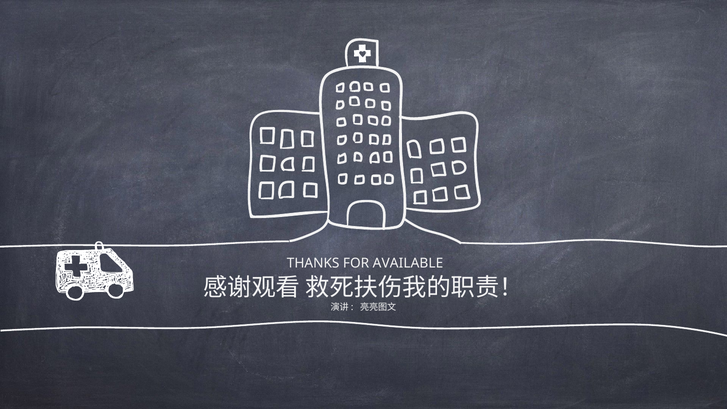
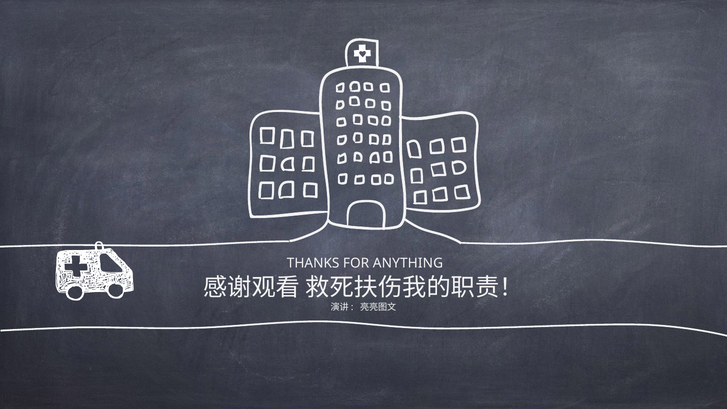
AVAILABLE: AVAILABLE -> ANYTHING
